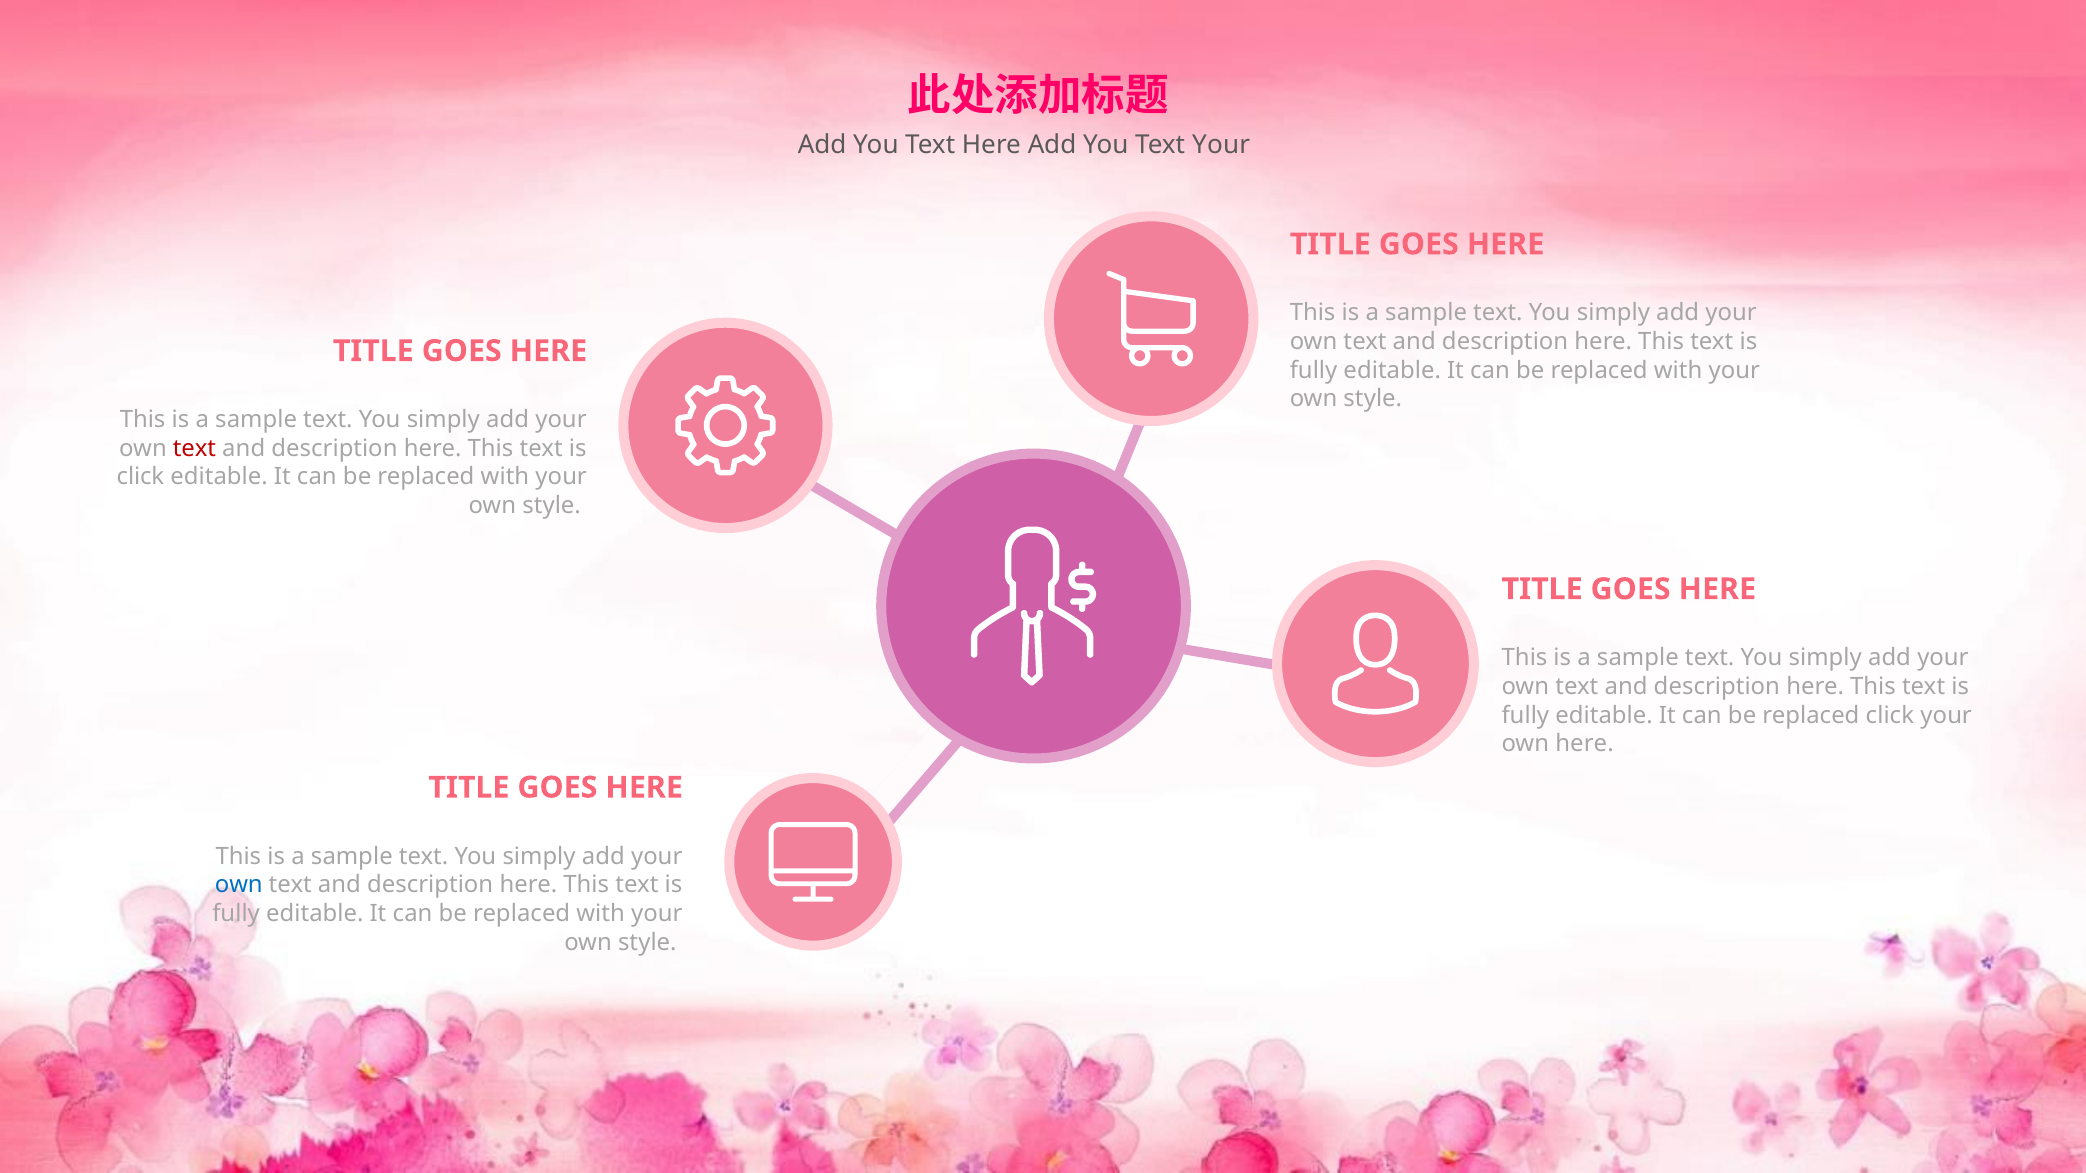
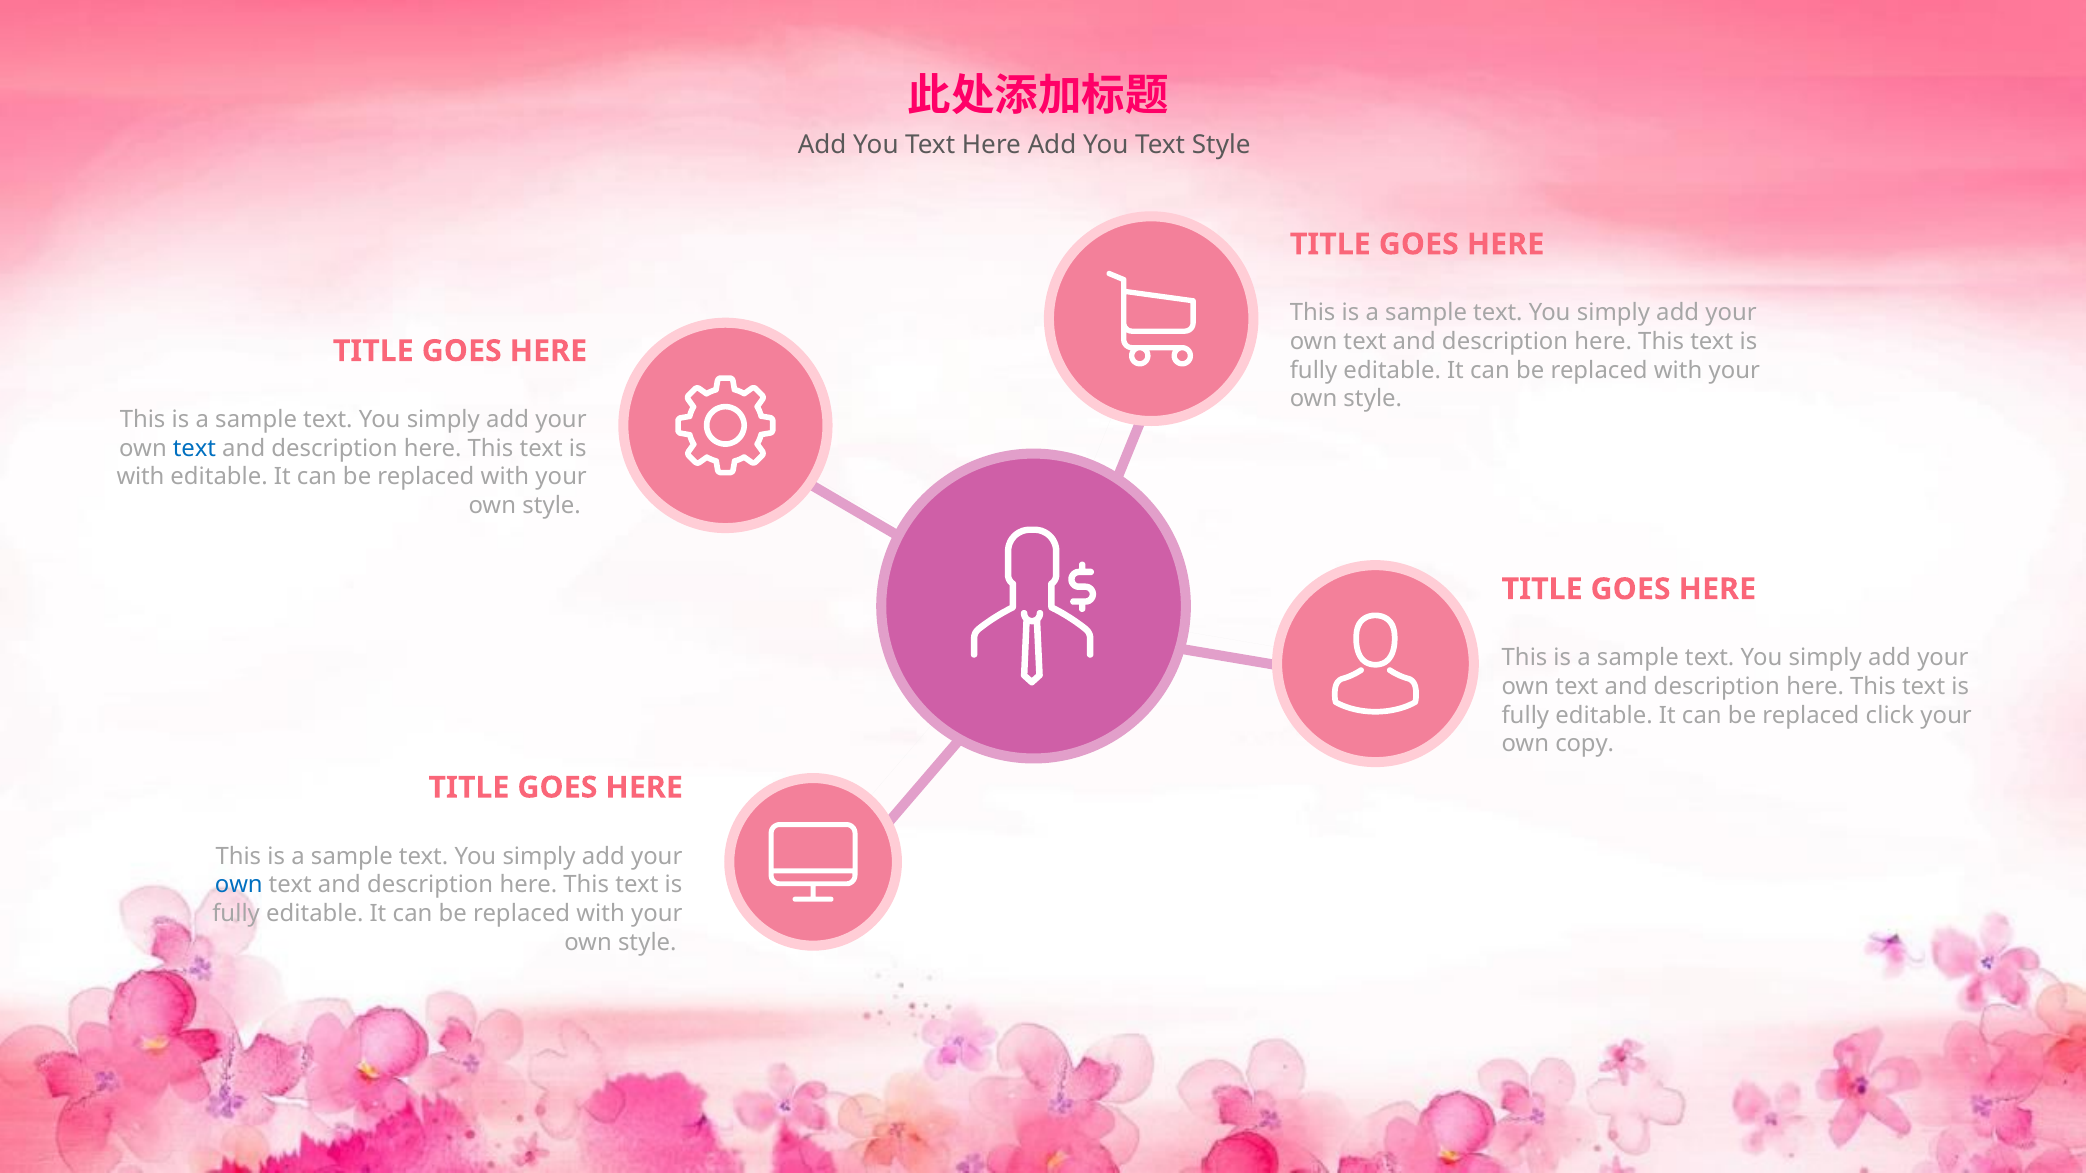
Text Your: Your -> Style
text at (194, 448) colour: red -> blue
click at (140, 477): click -> with
own here: here -> copy
